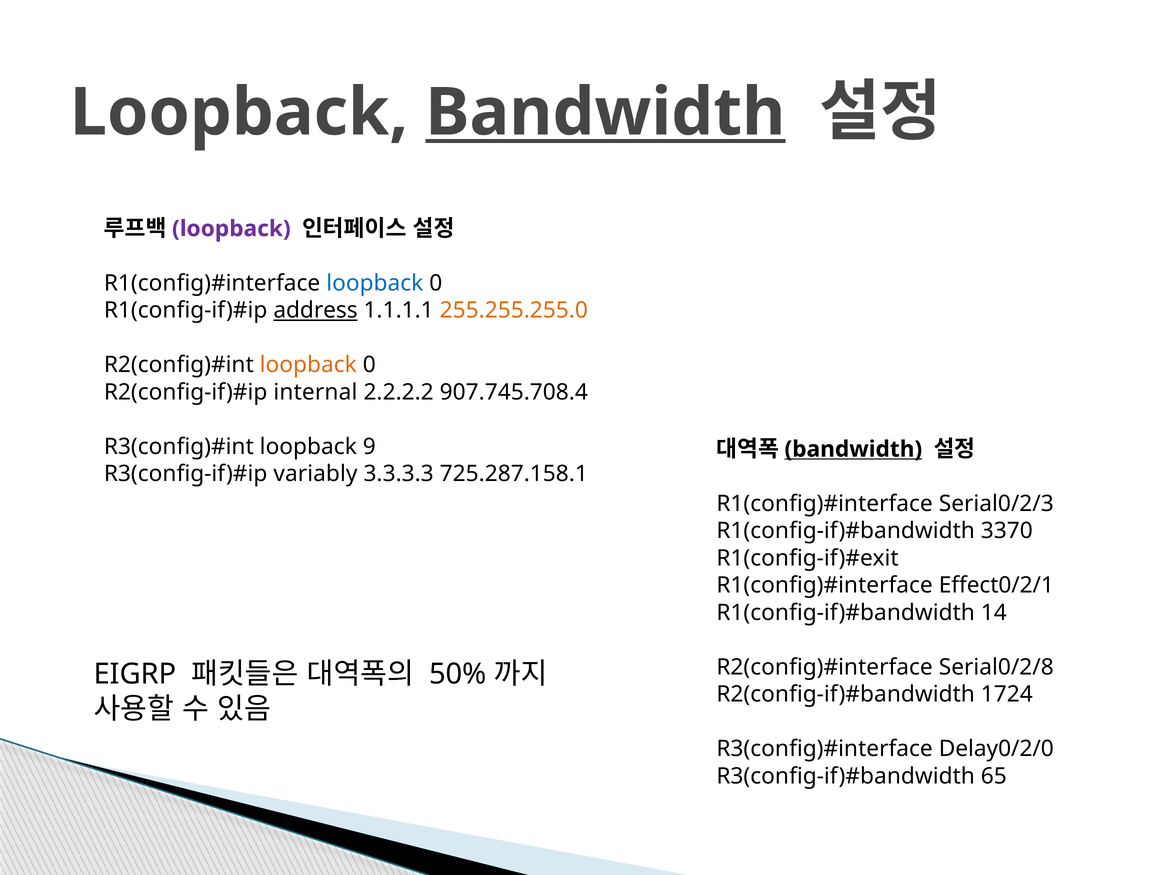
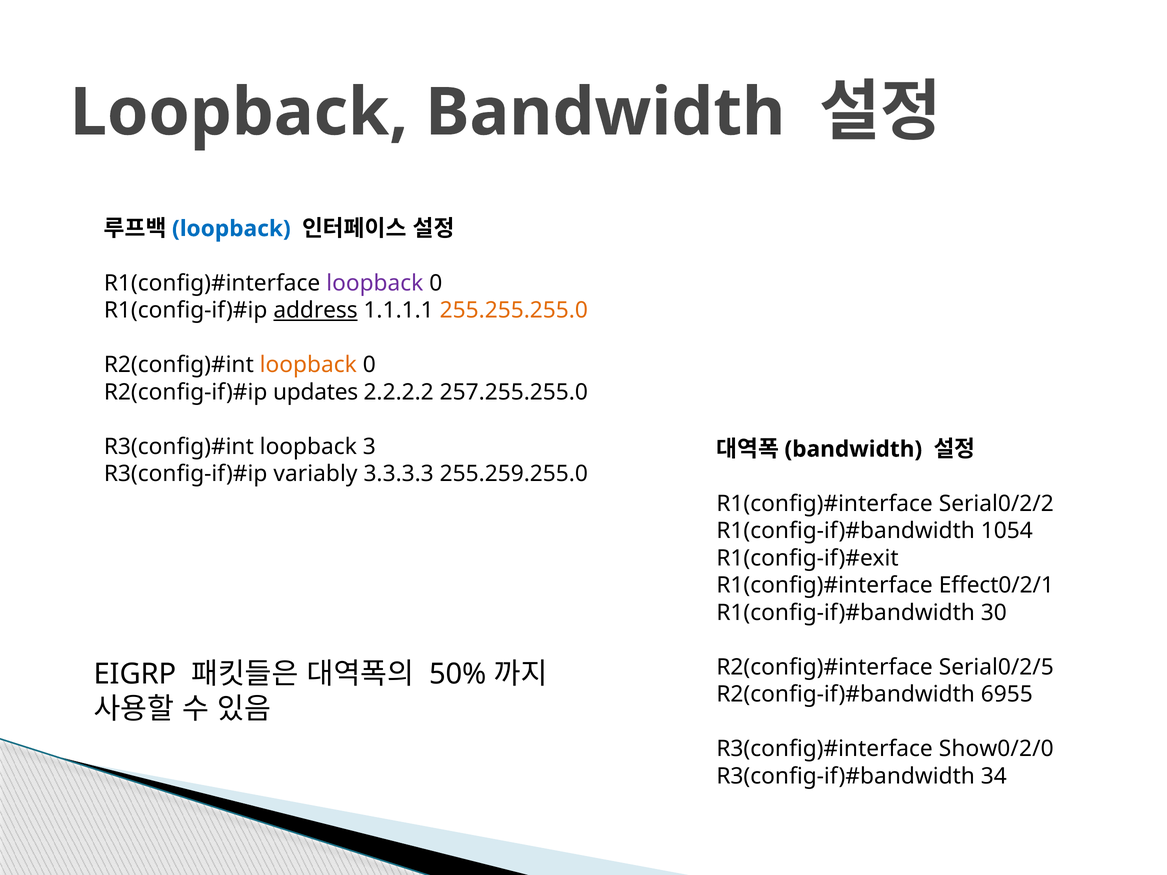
Bandwidth at (605, 113) underline: present -> none
loopback at (231, 229) colour: purple -> blue
loopback at (375, 283) colour: blue -> purple
internal: internal -> updates
907.745.708.4: 907.745.708.4 -> 257.255.255.0
9: 9 -> 3
bandwidth at (853, 449) underline: present -> none
725.287.158.1: 725.287.158.1 -> 255.259.255.0
Serial0/2/3: Serial0/2/3 -> Serial0/2/2
3370: 3370 -> 1054
14: 14 -> 30
Serial0/2/8: Serial0/2/8 -> Serial0/2/5
1724: 1724 -> 6955
Delay0/2/0: Delay0/2/0 -> Show0/2/0
65: 65 -> 34
